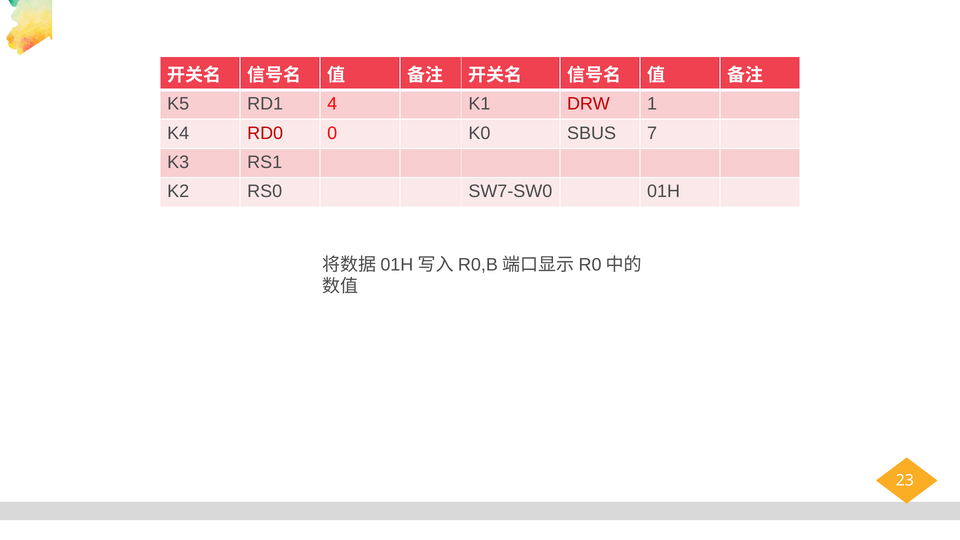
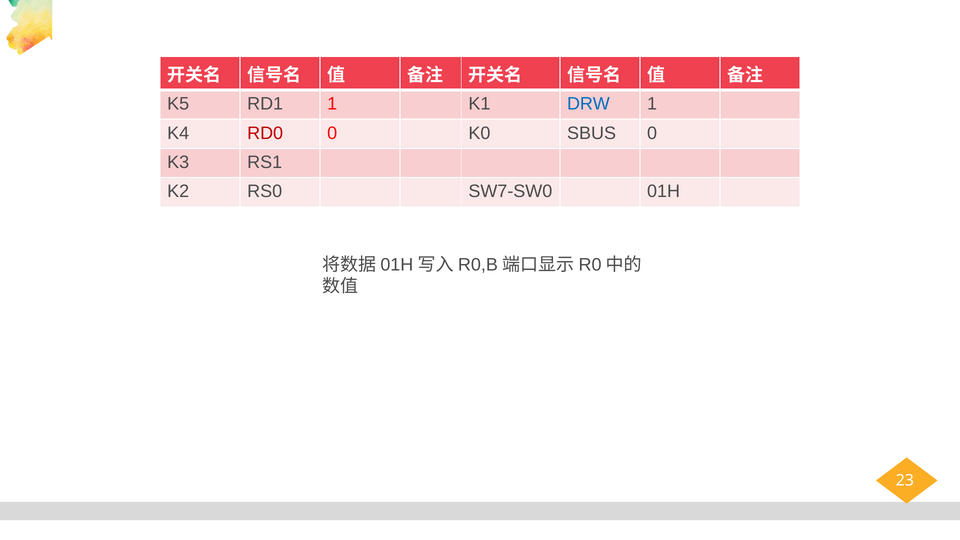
RD1 4: 4 -> 1
DRW colour: red -> blue
SBUS 7: 7 -> 0
